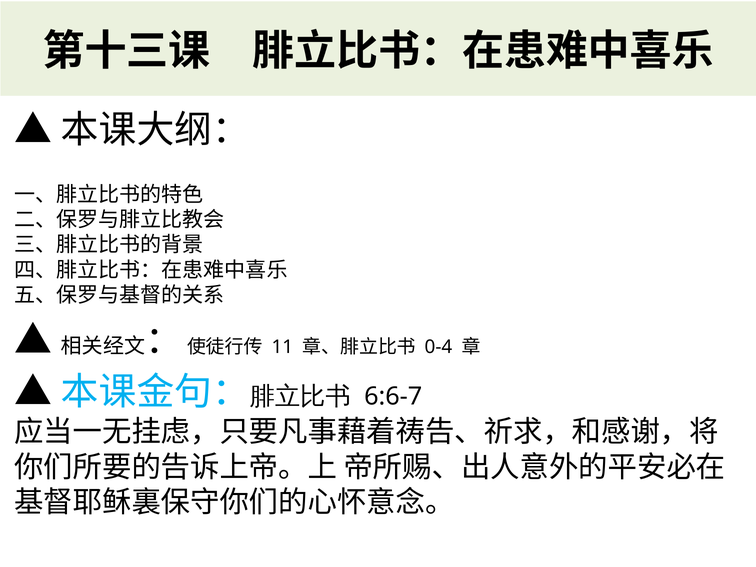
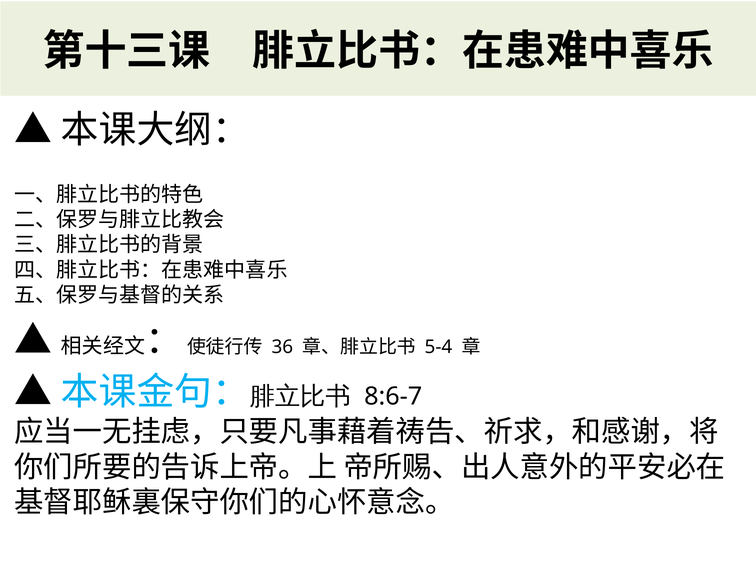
11: 11 -> 36
0-4: 0-4 -> 5-4
6:6-7: 6:6-7 -> 8:6-7
